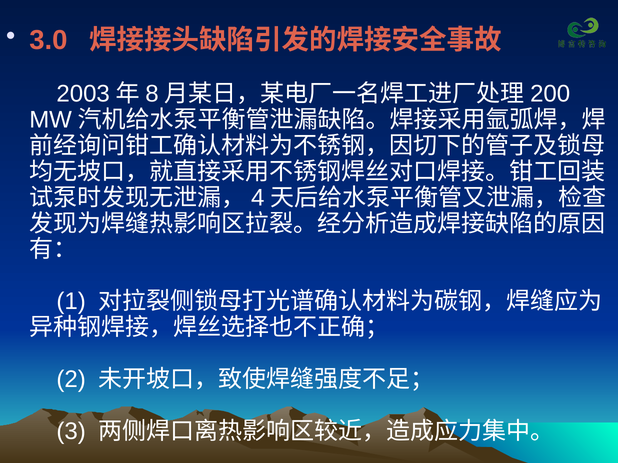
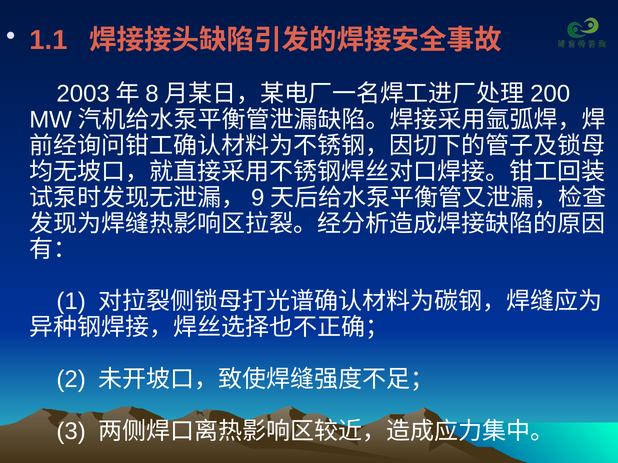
3.0: 3.0 -> 1.1
4: 4 -> 9
